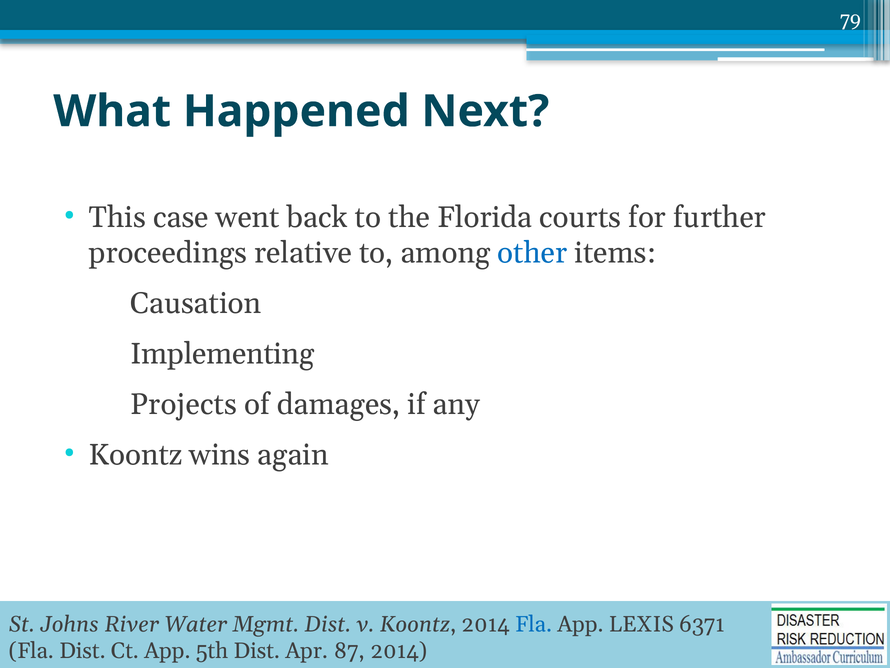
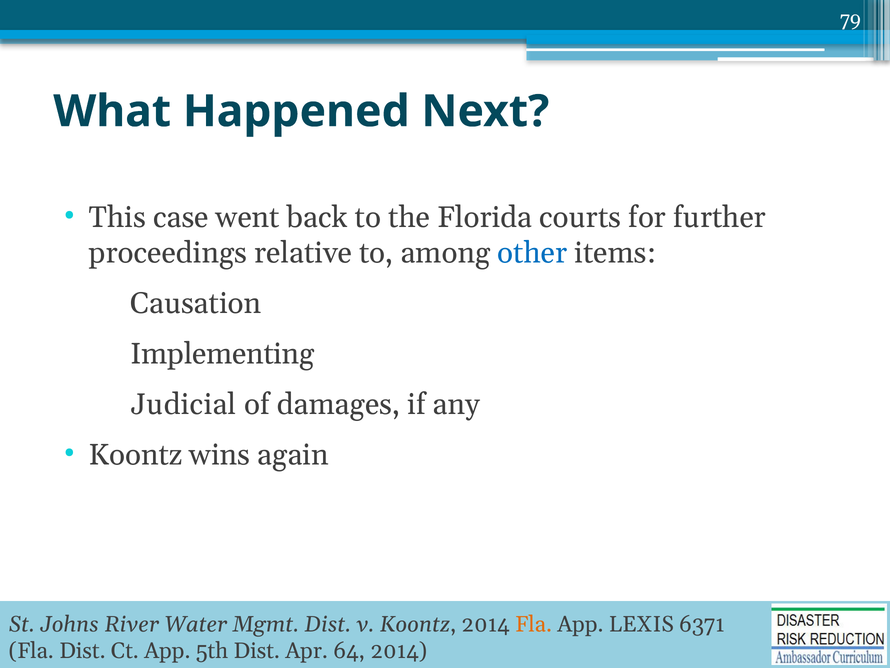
Projects: Projects -> Judicial
Fla at (534, 624) colour: blue -> orange
87: 87 -> 64
